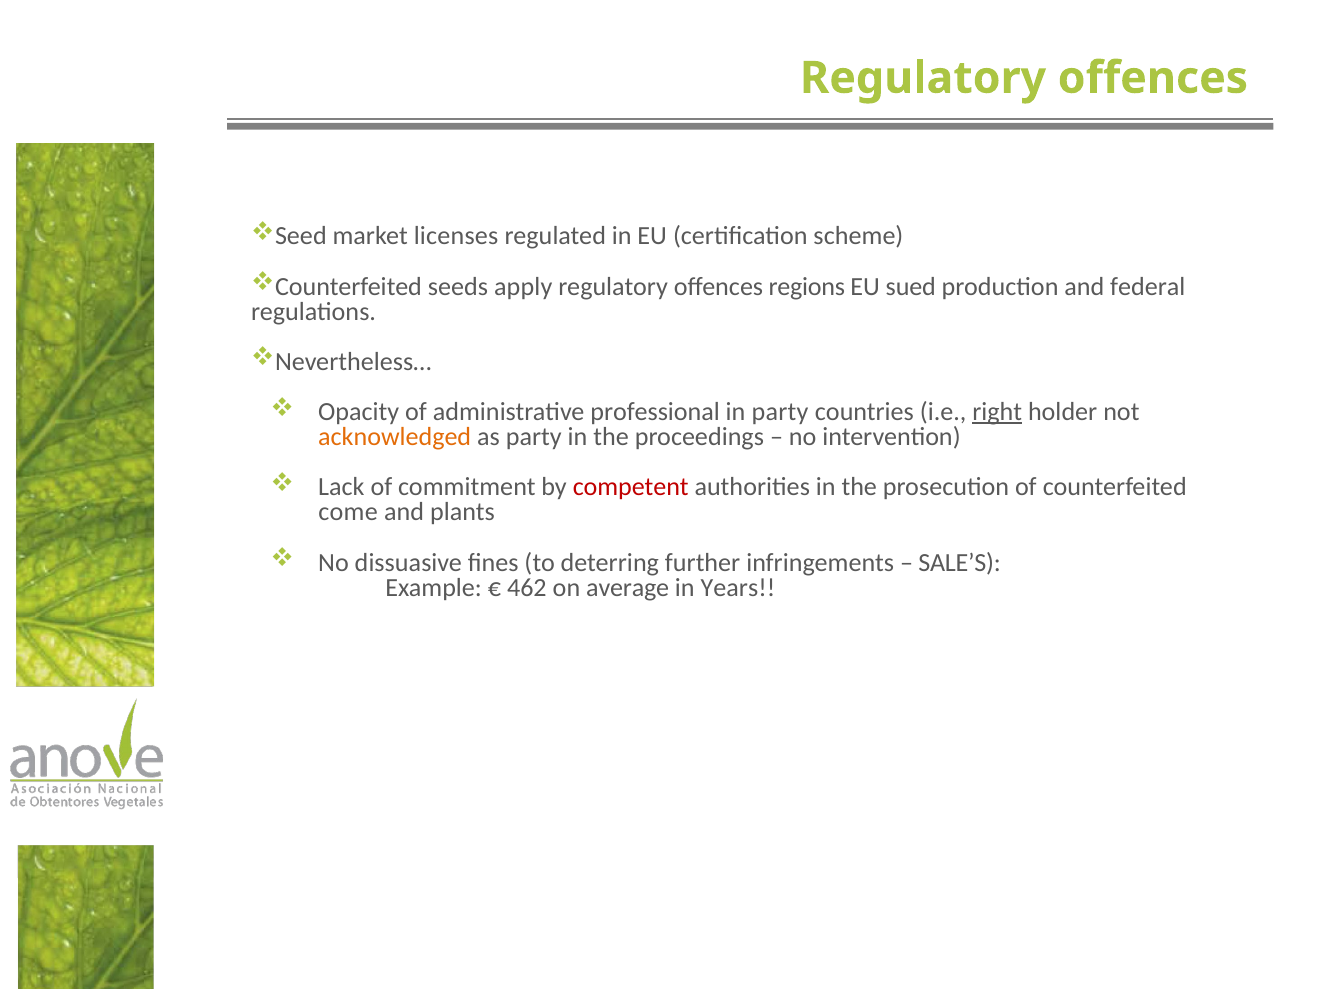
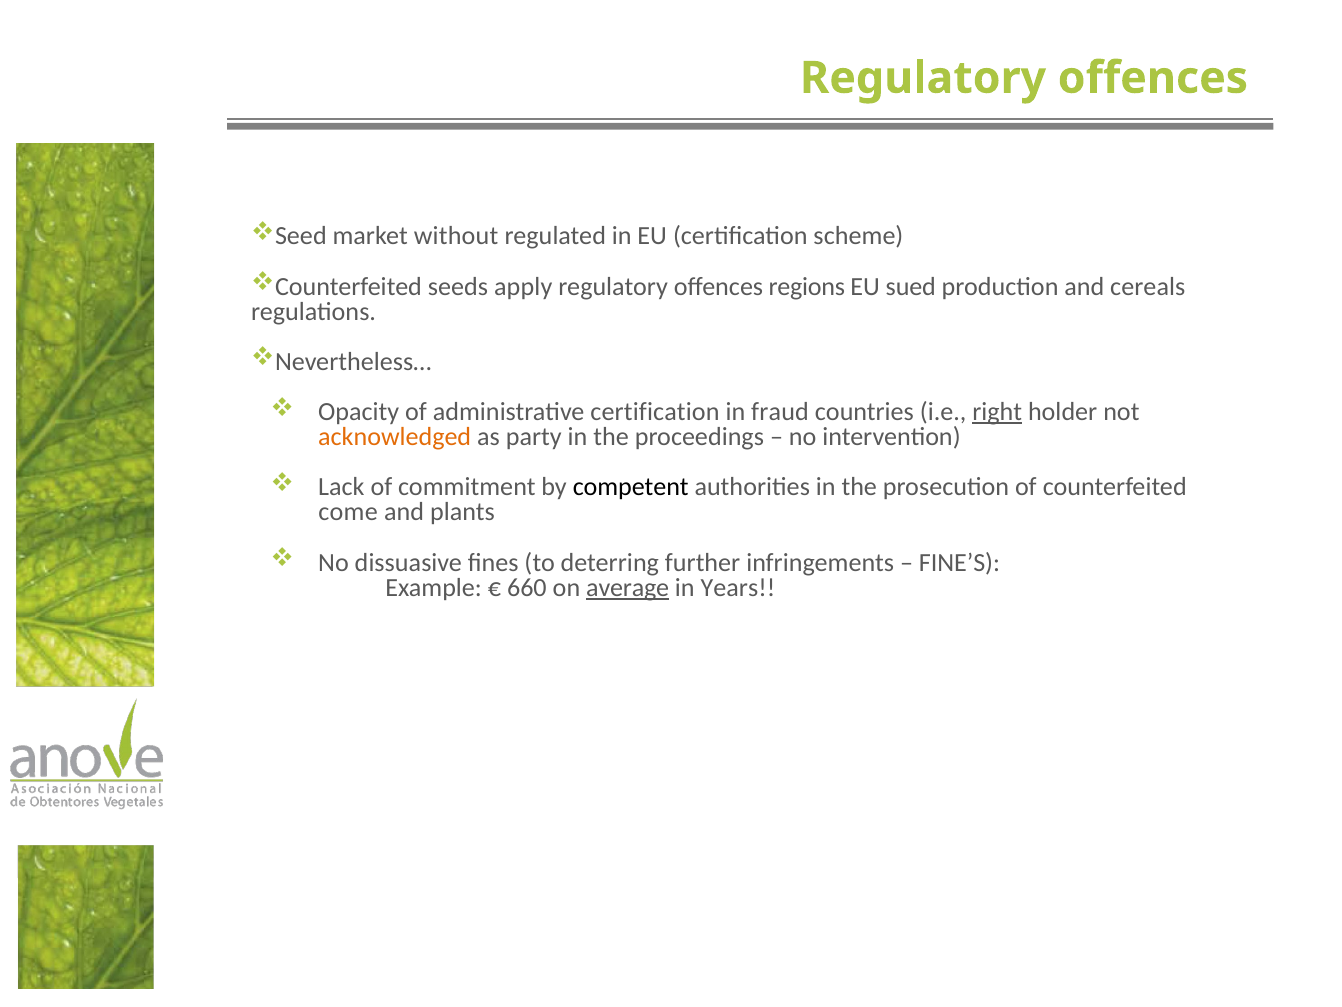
licenses: licenses -> without
federal: federal -> cereals
administrative professional: professional -> certification
in party: party -> fraud
competent colour: red -> black
SALE’S: SALE’S -> FINE’S
462: 462 -> 660
average underline: none -> present
